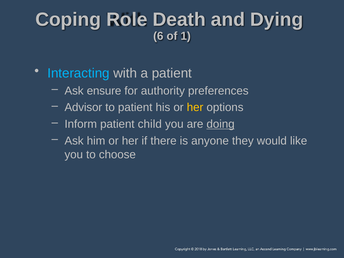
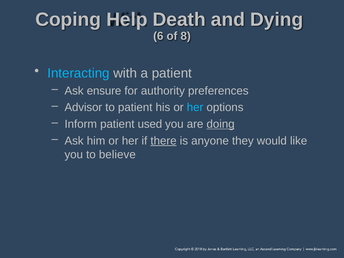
Role: Role -> Help
1: 1 -> 8
her at (195, 107) colour: yellow -> light blue
child: child -> used
there underline: none -> present
choose: choose -> believe
